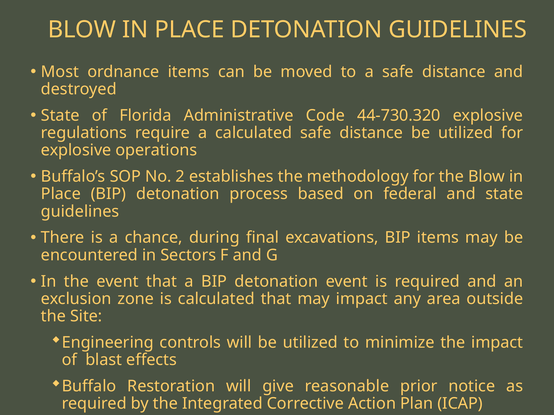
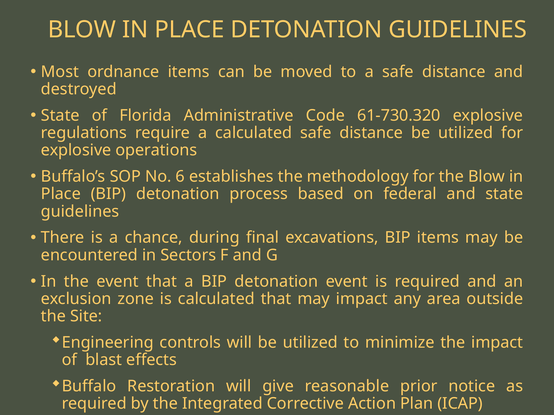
44-730.320: 44-730.320 -> 61-730.320
2: 2 -> 6
